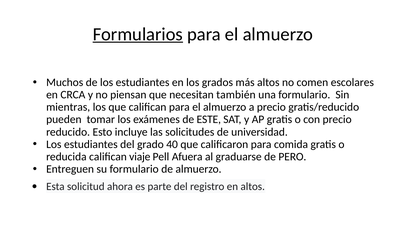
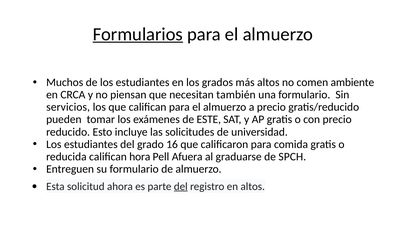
escolares: escolares -> ambiente
mientras: mientras -> servicios
40: 40 -> 16
viaje: viaje -> hora
PERO: PERO -> SPCH
del at (181, 186) underline: none -> present
